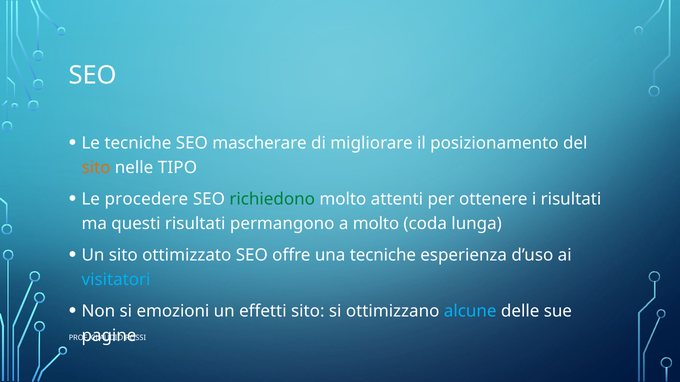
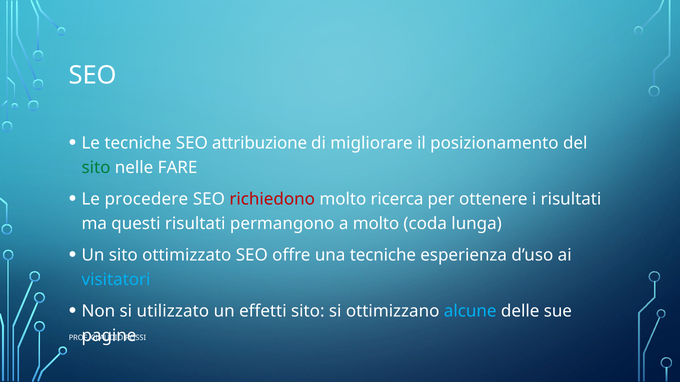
mascherare: mascherare -> attribuzione
sito at (96, 168) colour: orange -> green
TIPO: TIPO -> FARE
richiedono colour: green -> red
attenti: attenti -> ricerca
emozioni: emozioni -> utilizzato
